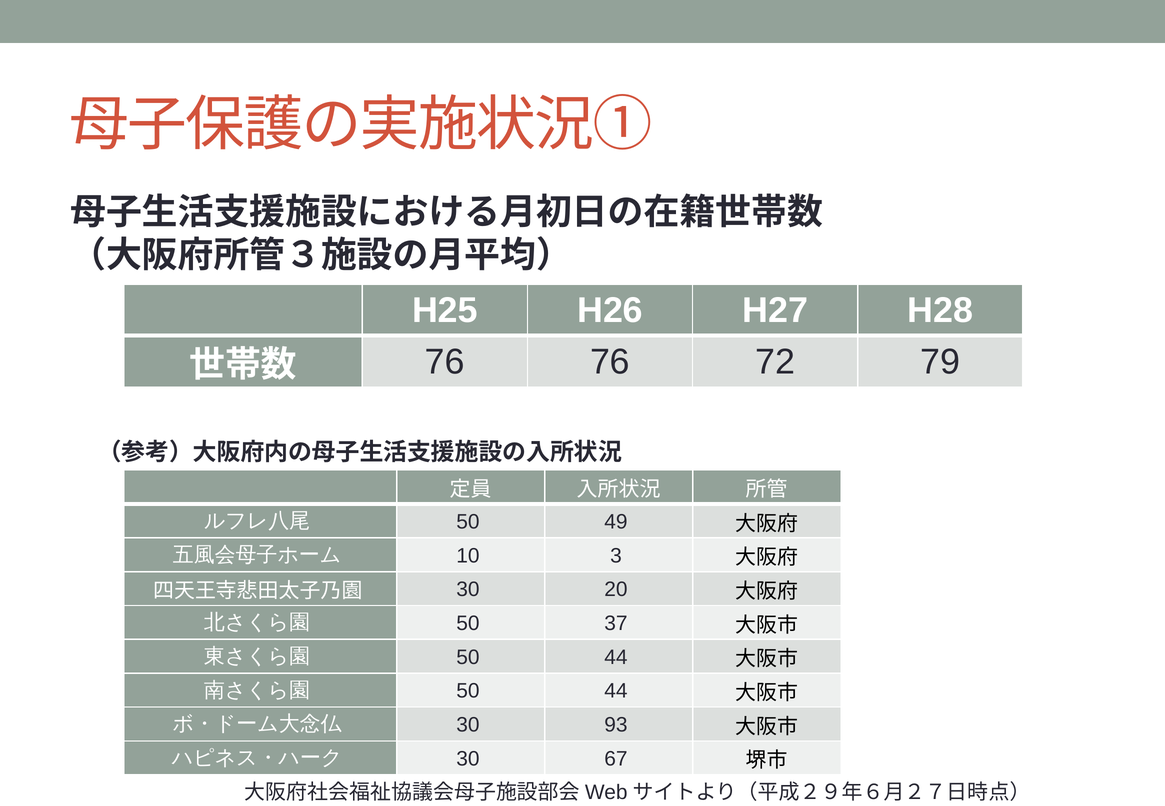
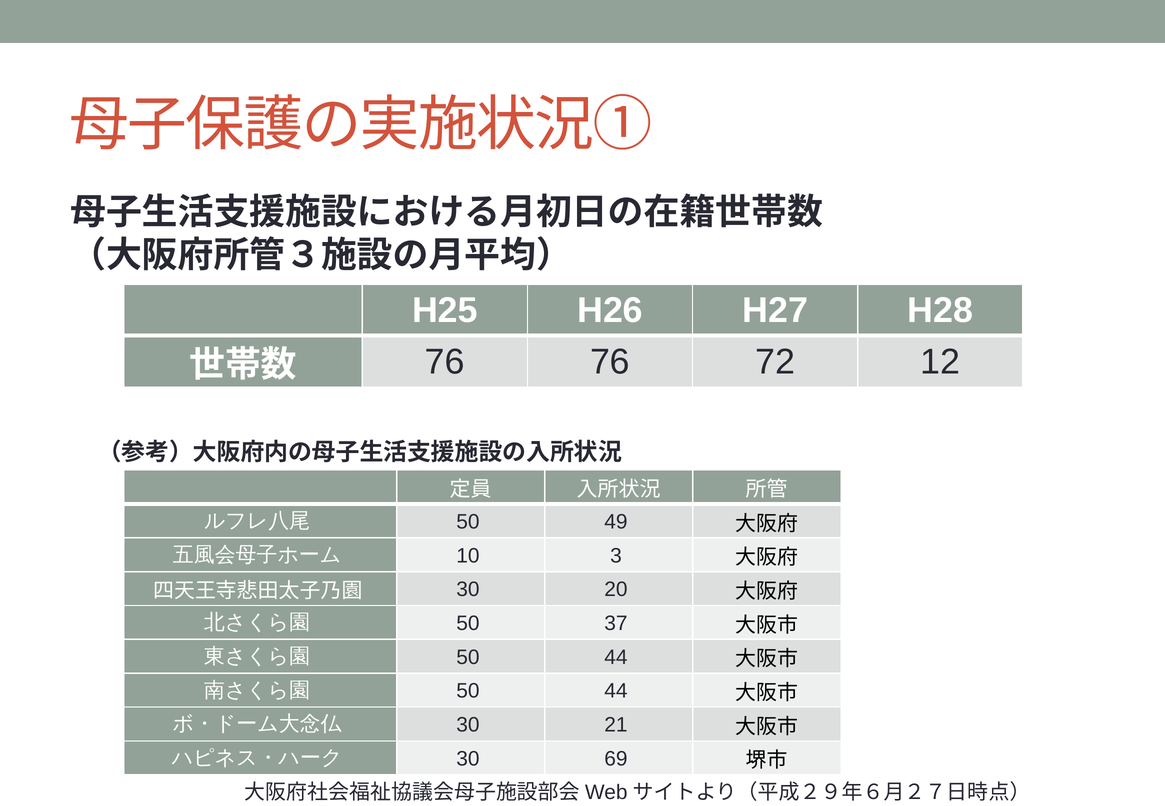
79: 79 -> 12
93: 93 -> 21
67: 67 -> 69
